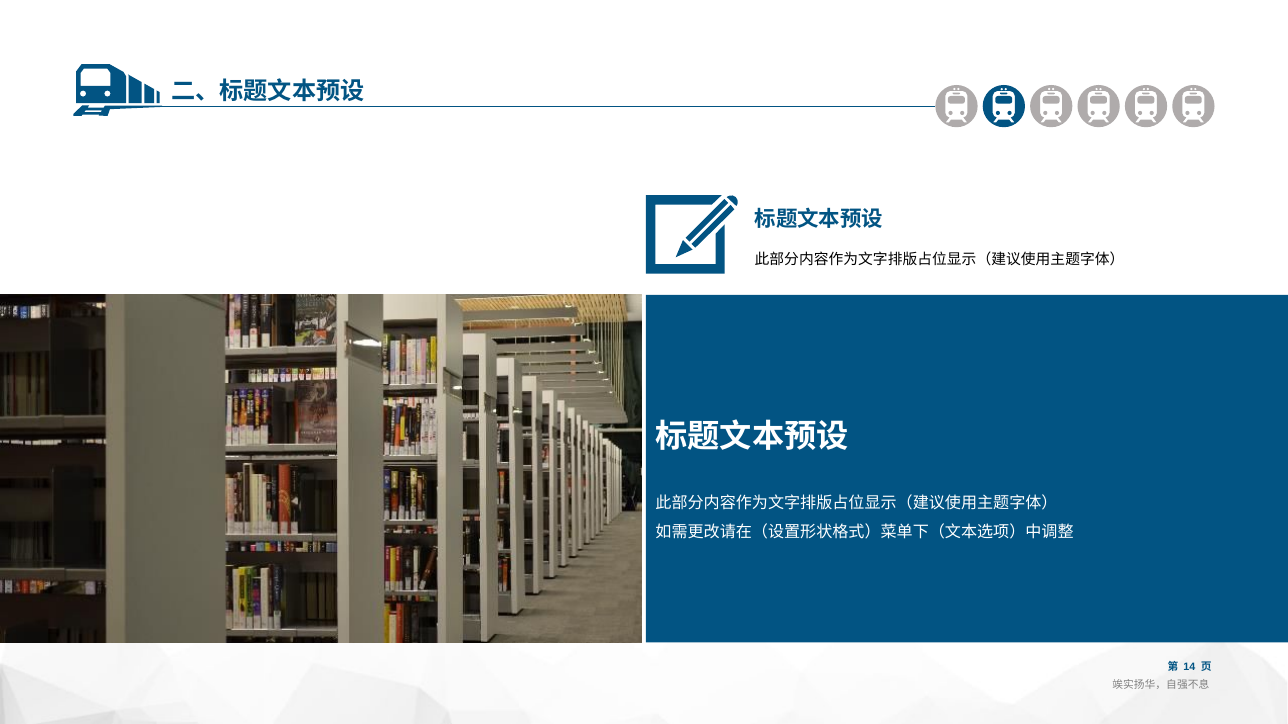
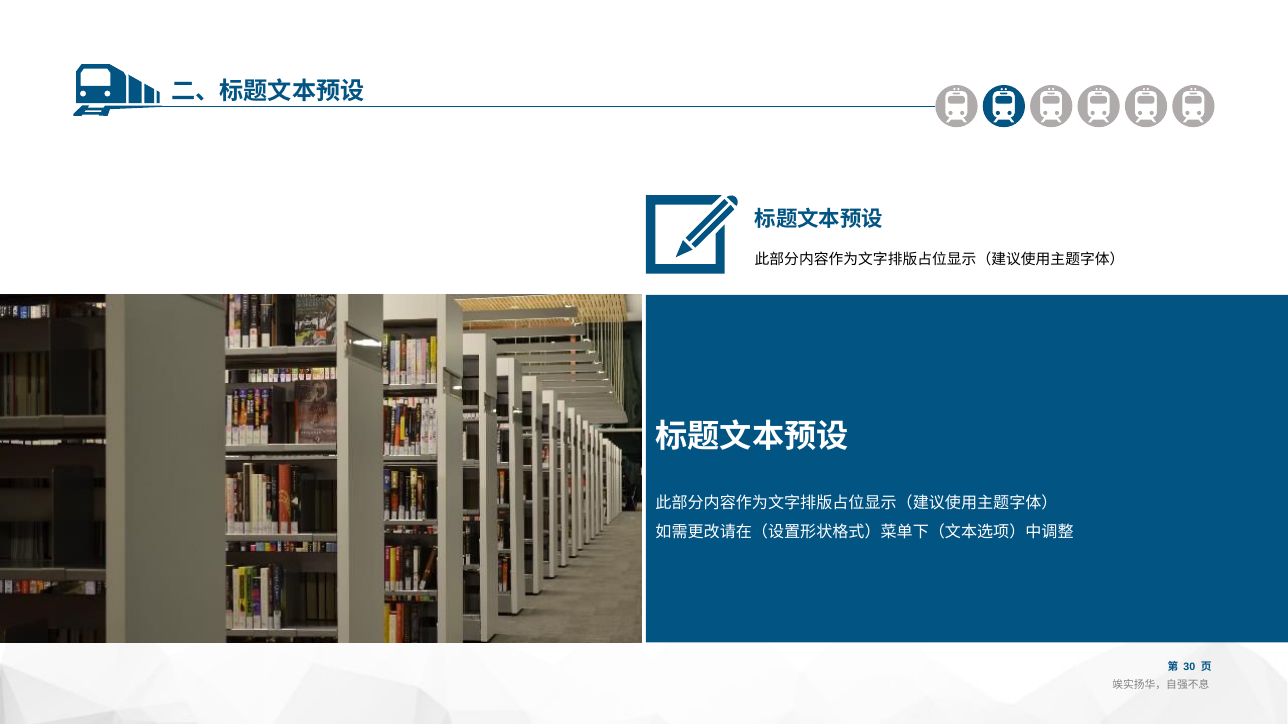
14: 14 -> 30
